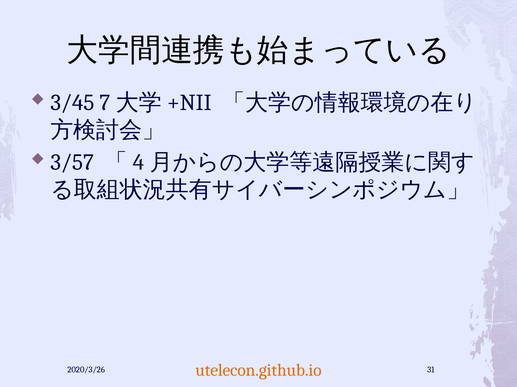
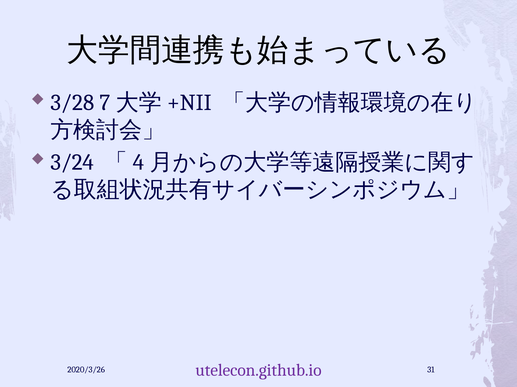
3/45: 3/45 -> 3/28
3/57: 3/57 -> 3/24
utelecon.github.io colour: orange -> purple
